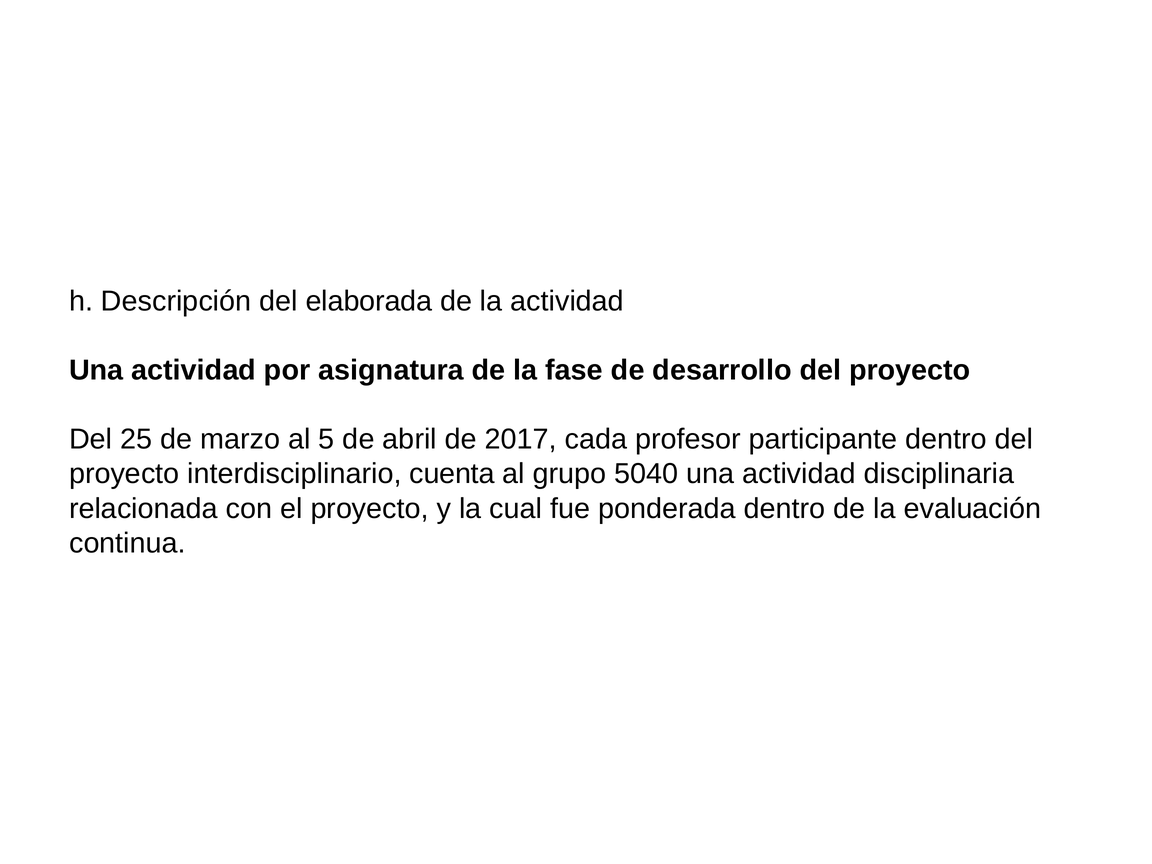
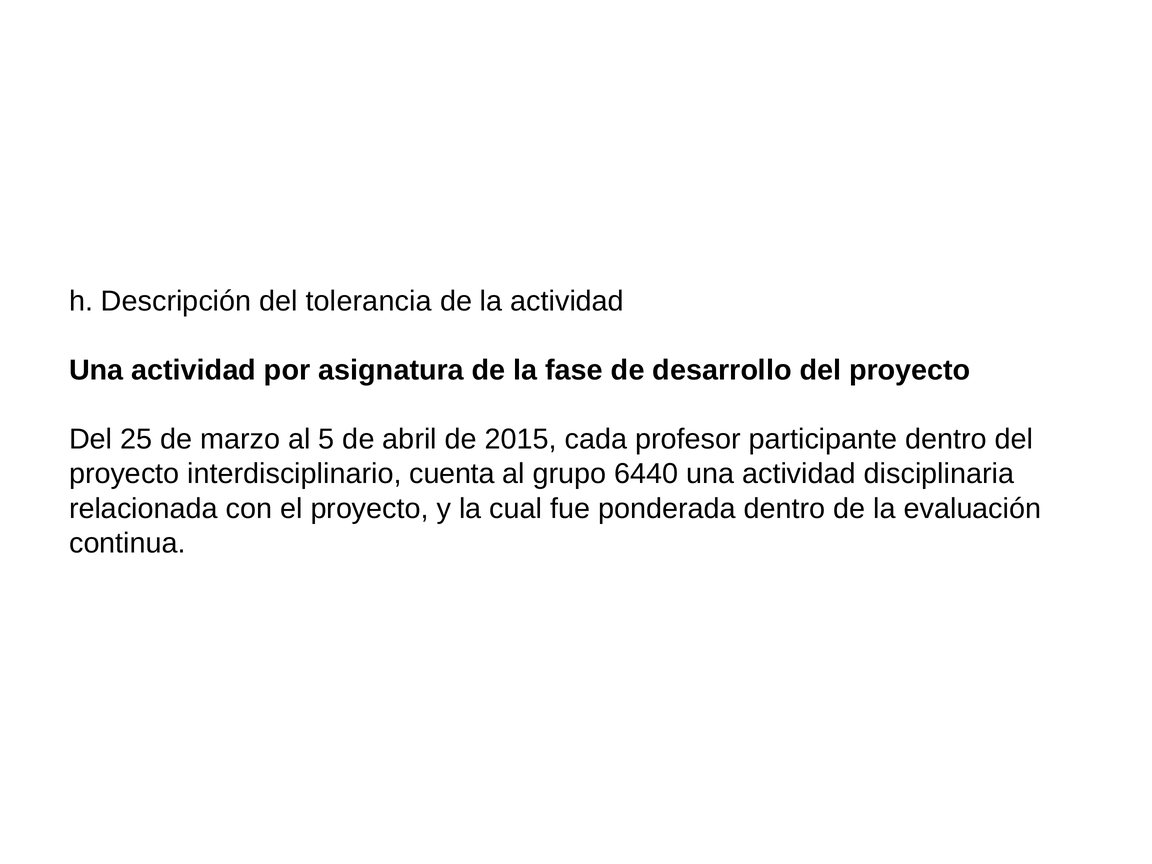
elaborada: elaborada -> tolerancia
2017: 2017 -> 2015
5040: 5040 -> 6440
